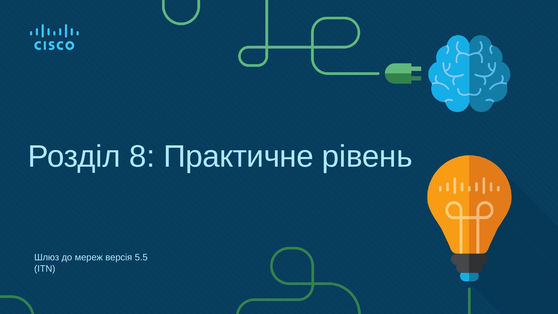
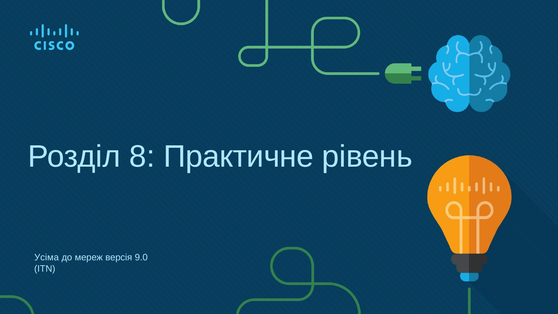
Шлюз: Шлюз -> Усіма
5.5: 5.5 -> 9.0
